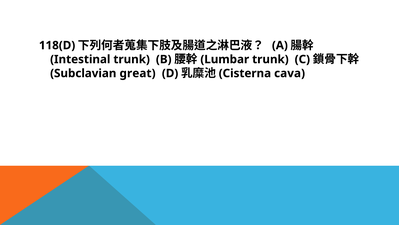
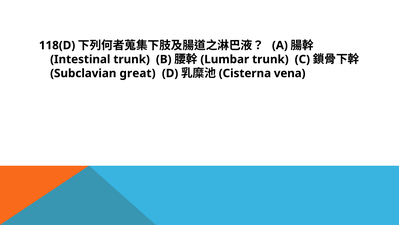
cava: cava -> vena
